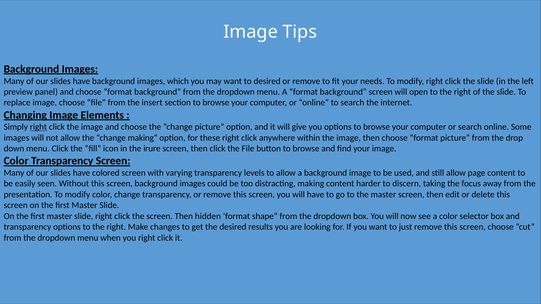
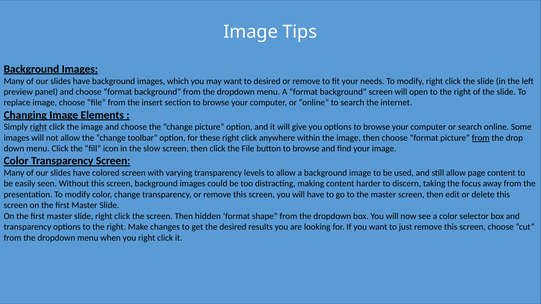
change making: making -> toolbar
from at (481, 138) underline: none -> present
irure: irure -> slow
